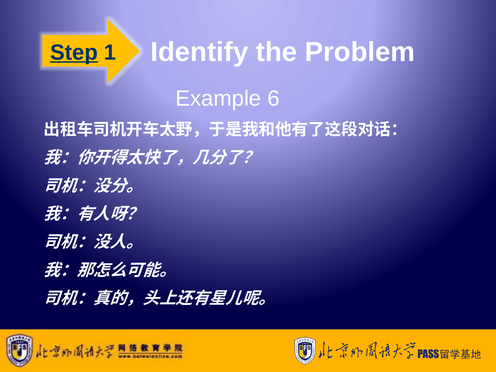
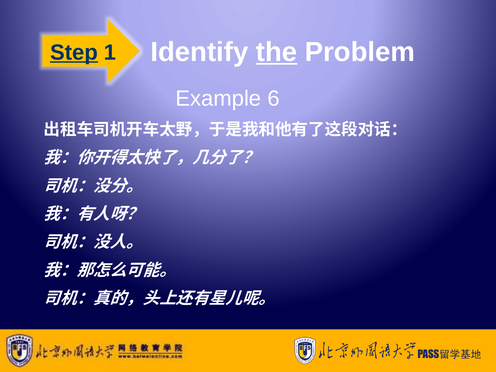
the underline: none -> present
